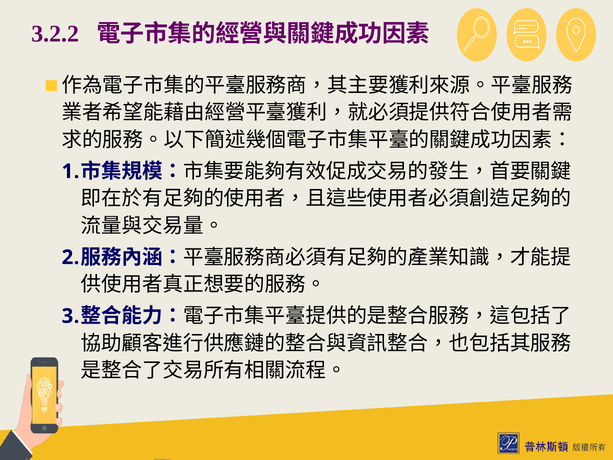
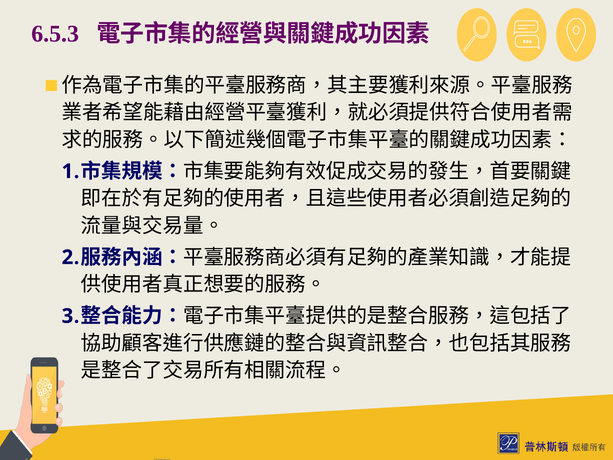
3.2.2: 3.2.2 -> 6.5.3
